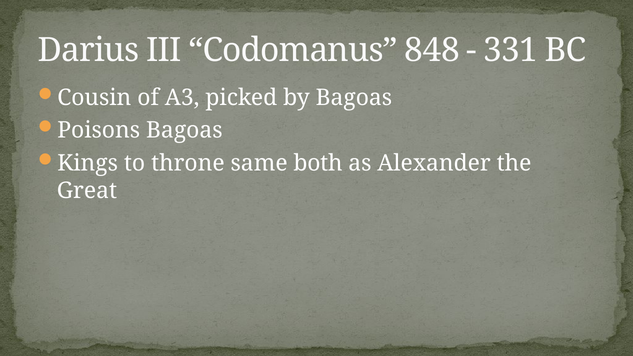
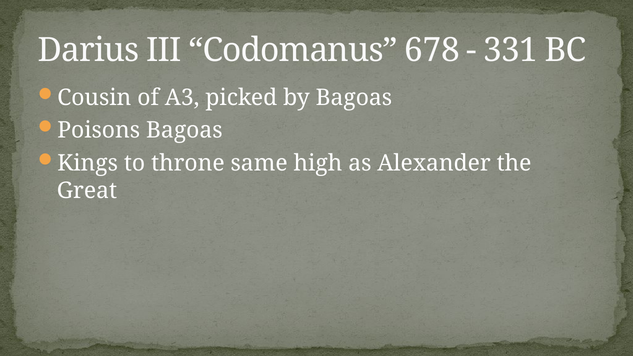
848: 848 -> 678
both: both -> high
